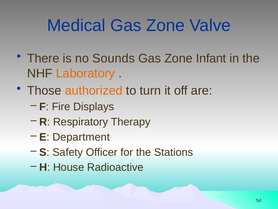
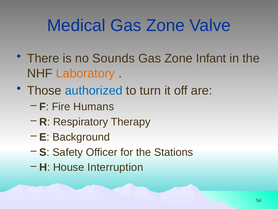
authorized colour: orange -> blue
Displays: Displays -> Humans
Department: Department -> Background
Radioactive: Radioactive -> Interruption
